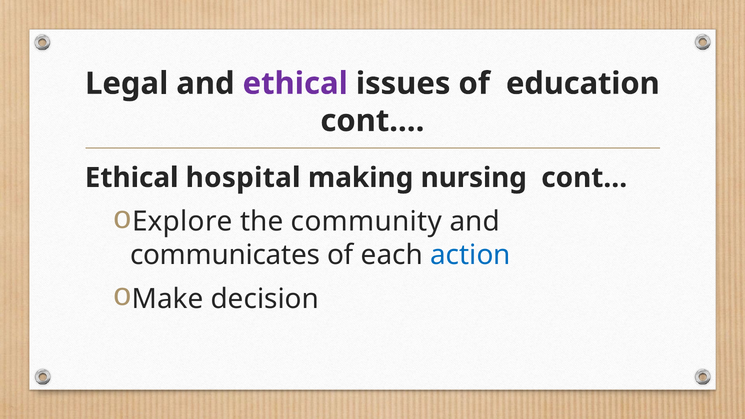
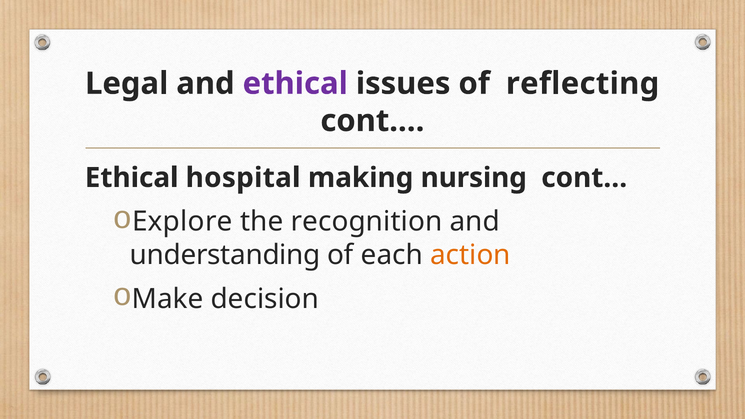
education: education -> reflecting
community: community -> recognition
communicates: communicates -> understanding
action colour: blue -> orange
